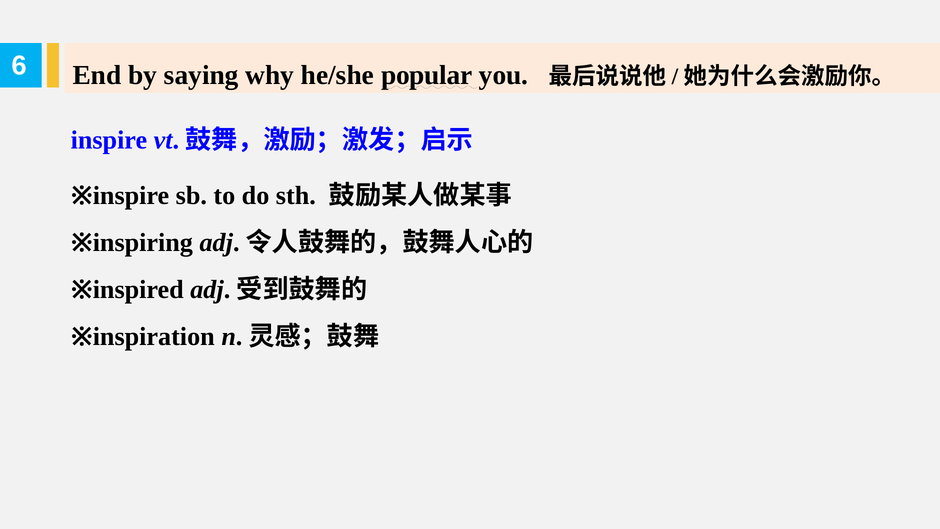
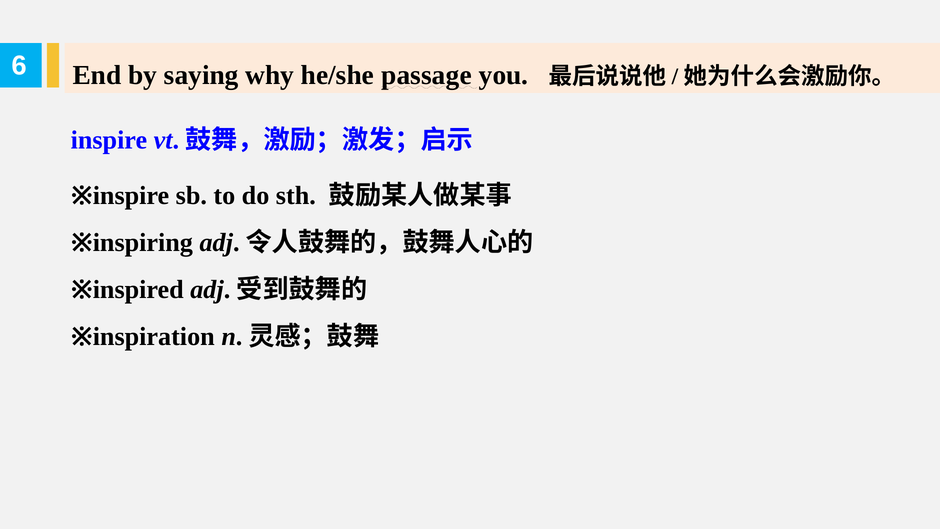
popular: popular -> passage
